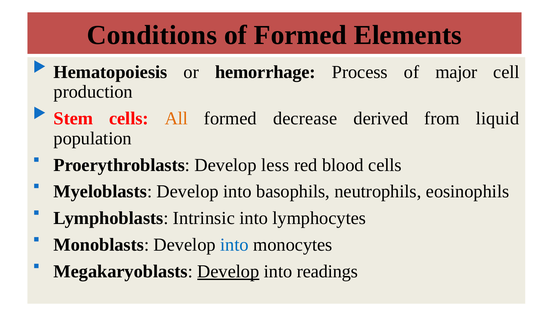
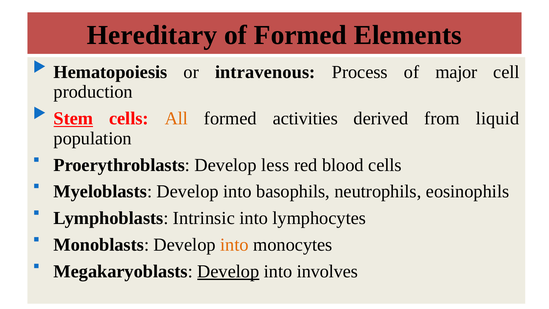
Conditions: Conditions -> Hereditary
hemorrhage: hemorrhage -> intravenous
Stem underline: none -> present
decrease: decrease -> activities
into at (234, 245) colour: blue -> orange
readings: readings -> involves
